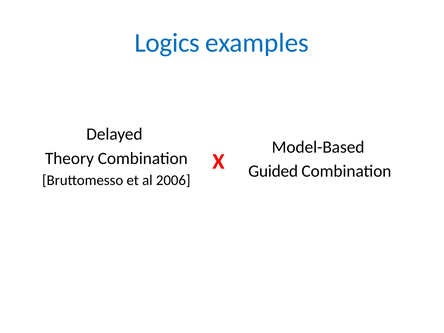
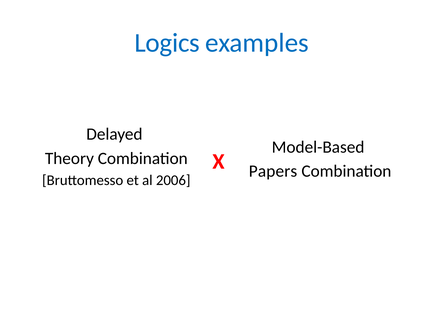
Guided: Guided -> Papers
